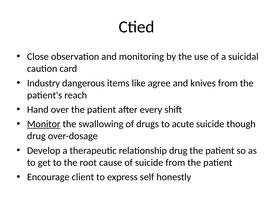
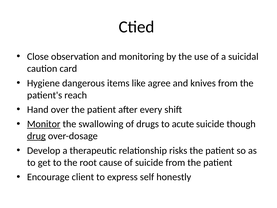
Industry: Industry -> Hygiene
drug at (36, 136) underline: none -> present
relationship drug: drug -> risks
